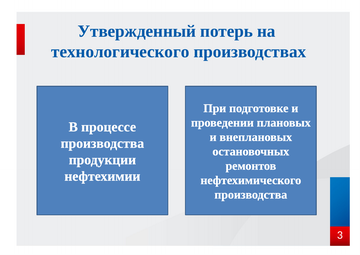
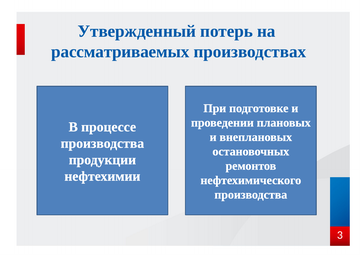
технологического: технологического -> рассматриваемых
